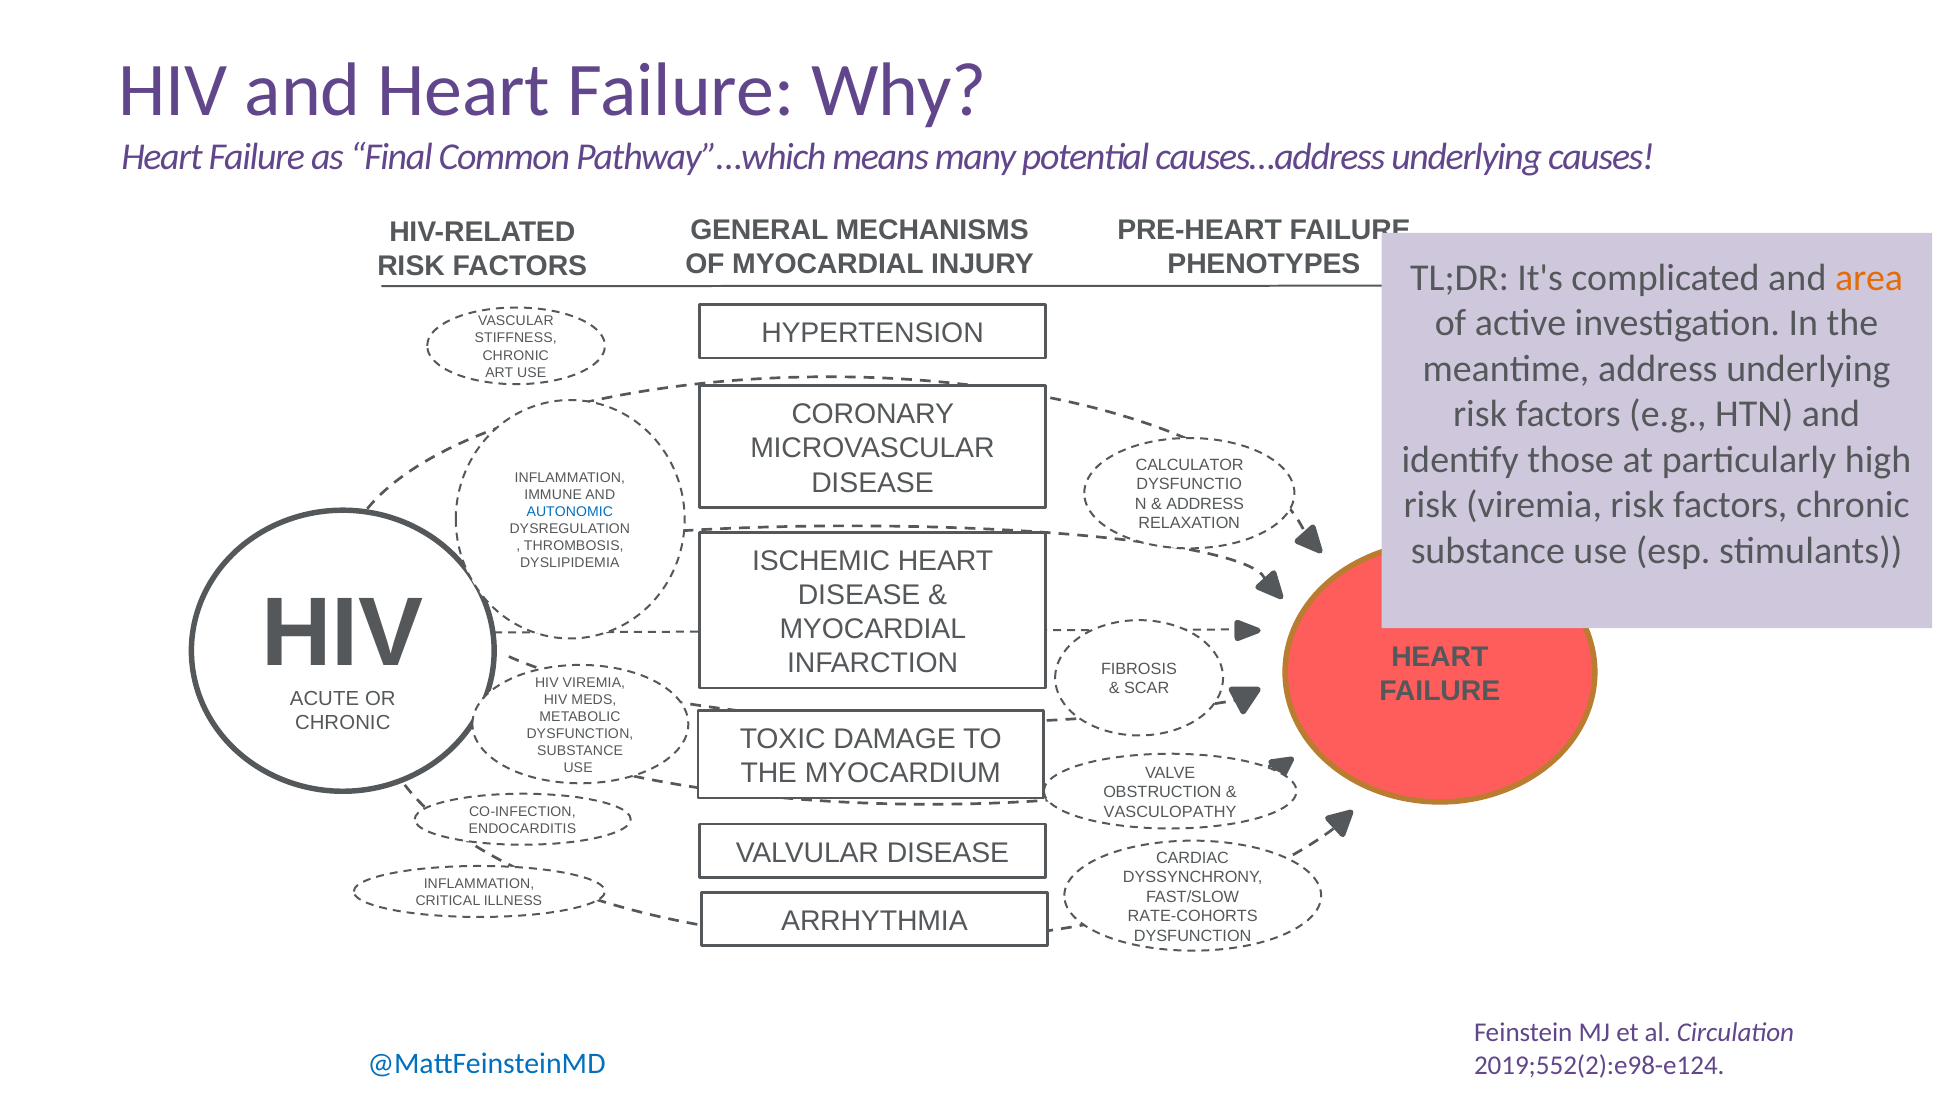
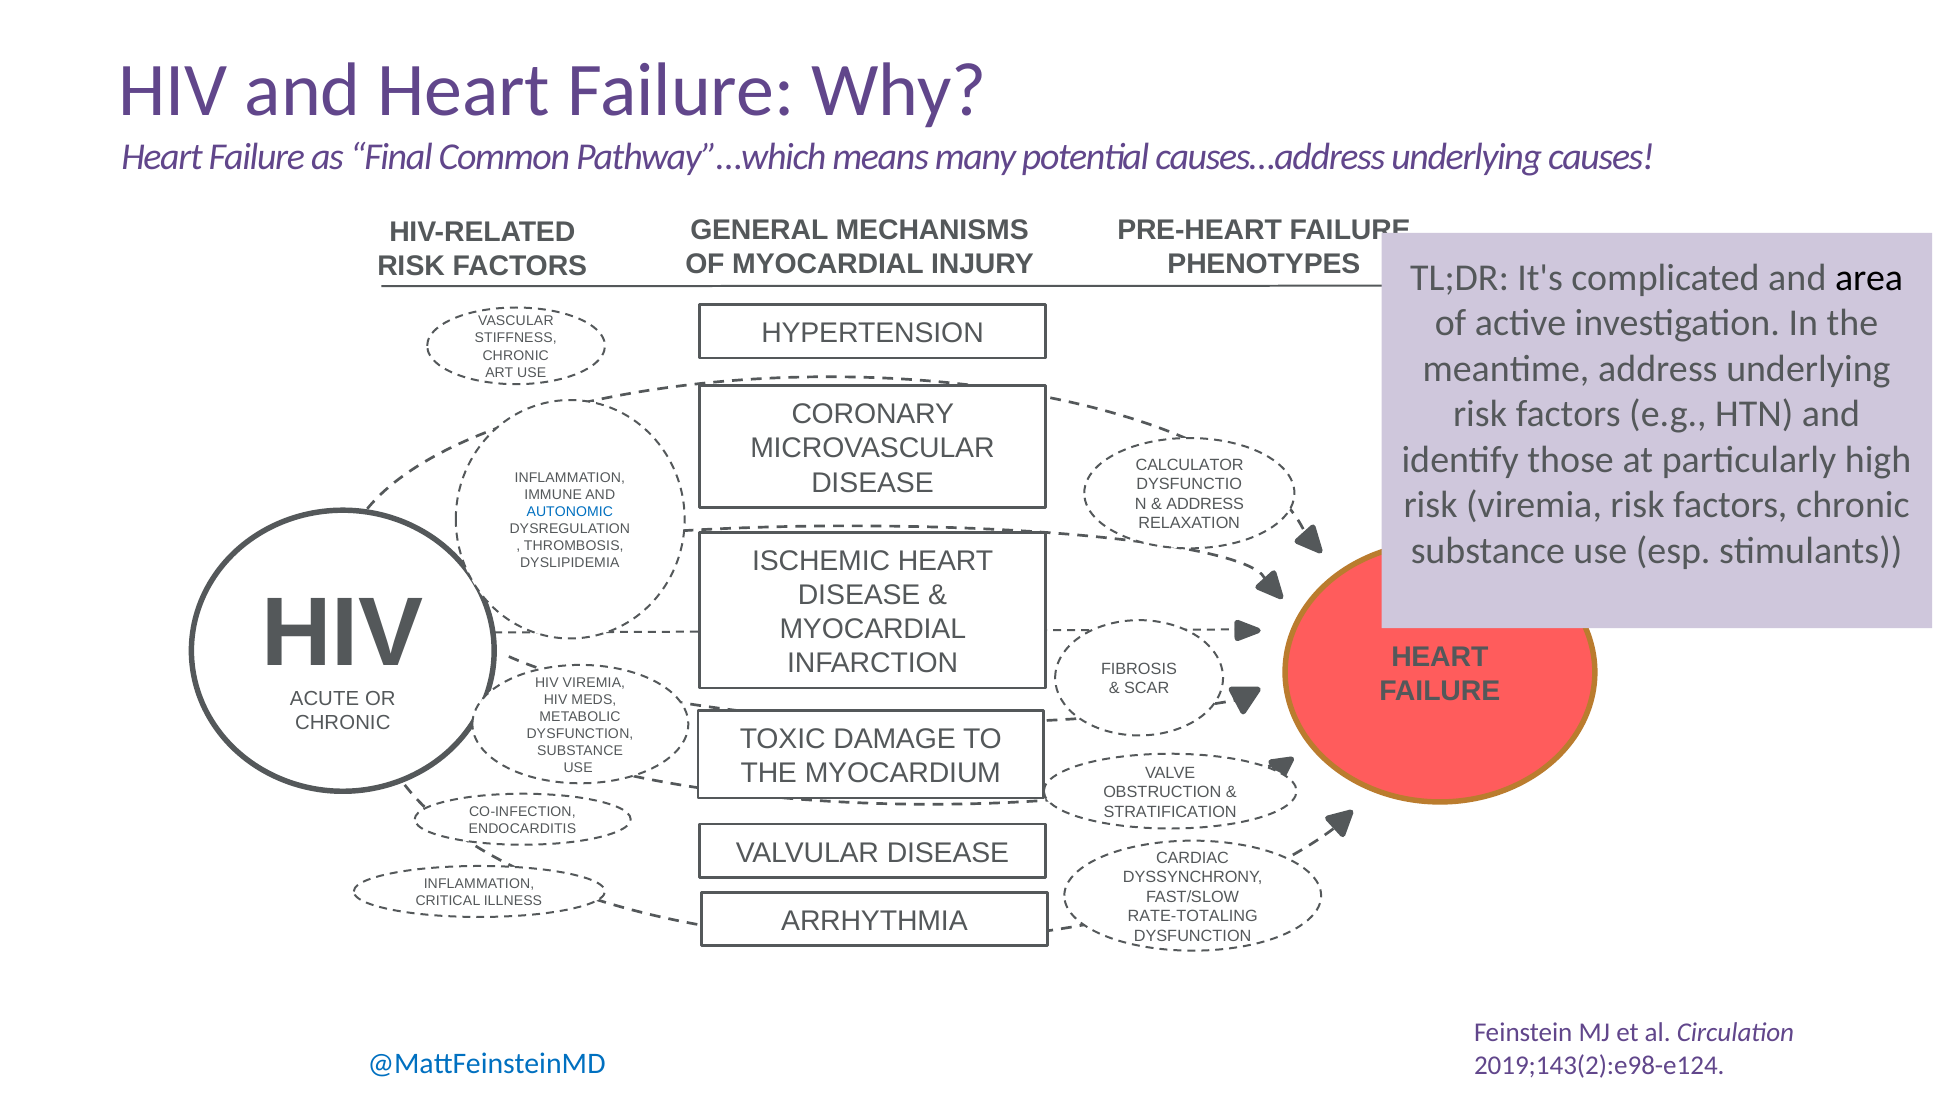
area colour: orange -> black
VASCULOPATHY: VASCULOPATHY -> STRATIFICATION
RATE-COHORTS: RATE-COHORTS -> RATE-TOTALING
2019;552(2):e98-e124: 2019;552(2):e98-e124 -> 2019;143(2):e98-e124
